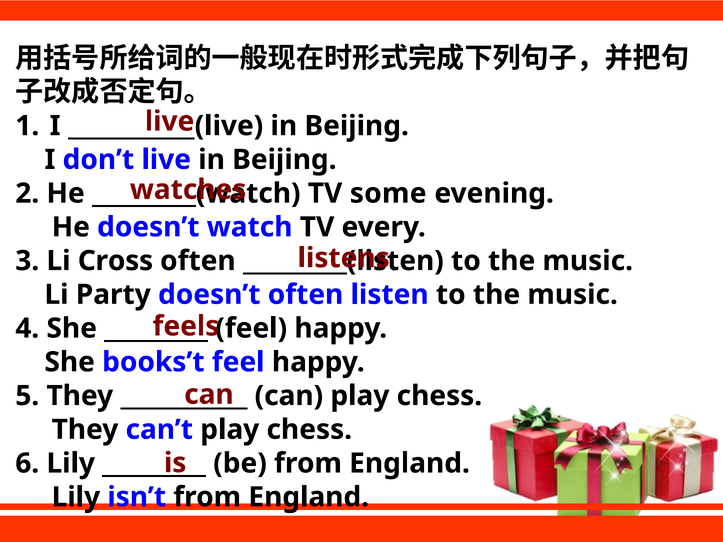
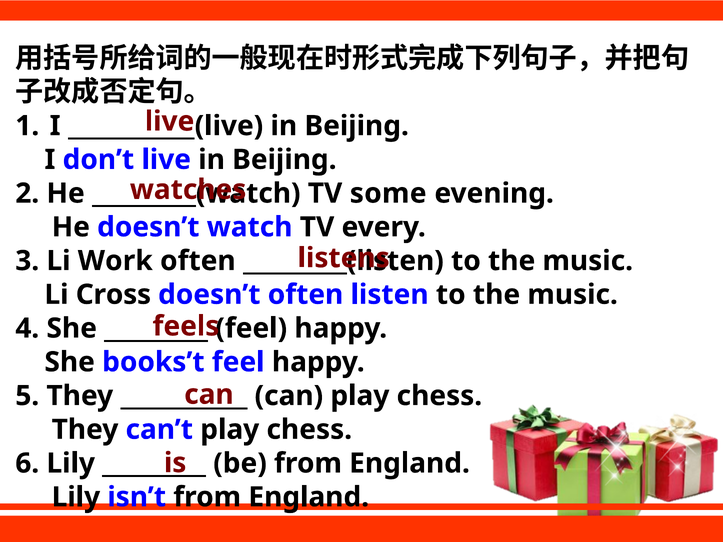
Cross: Cross -> Work
Party: Party -> Cross
